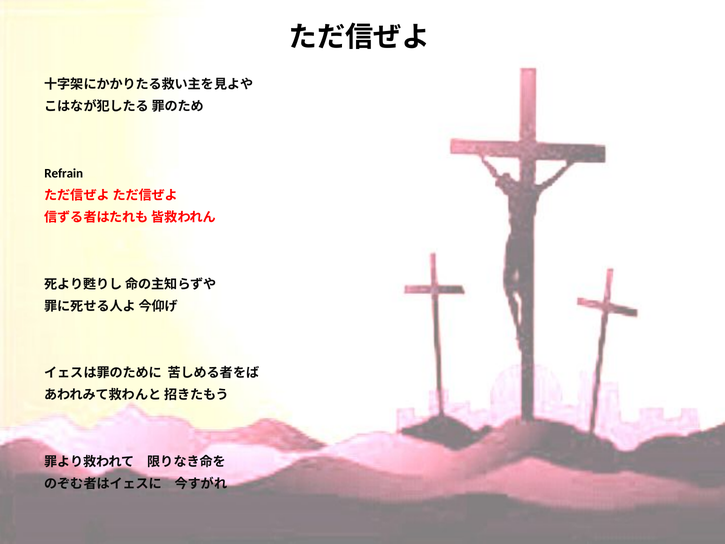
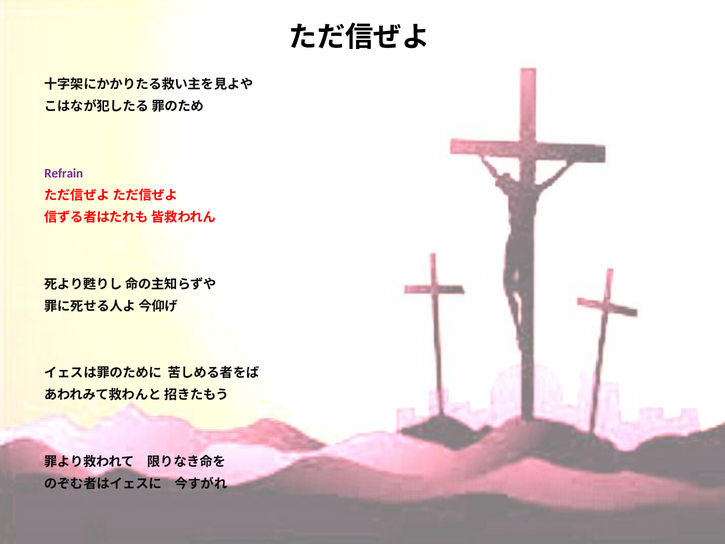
Refrain colour: black -> purple
